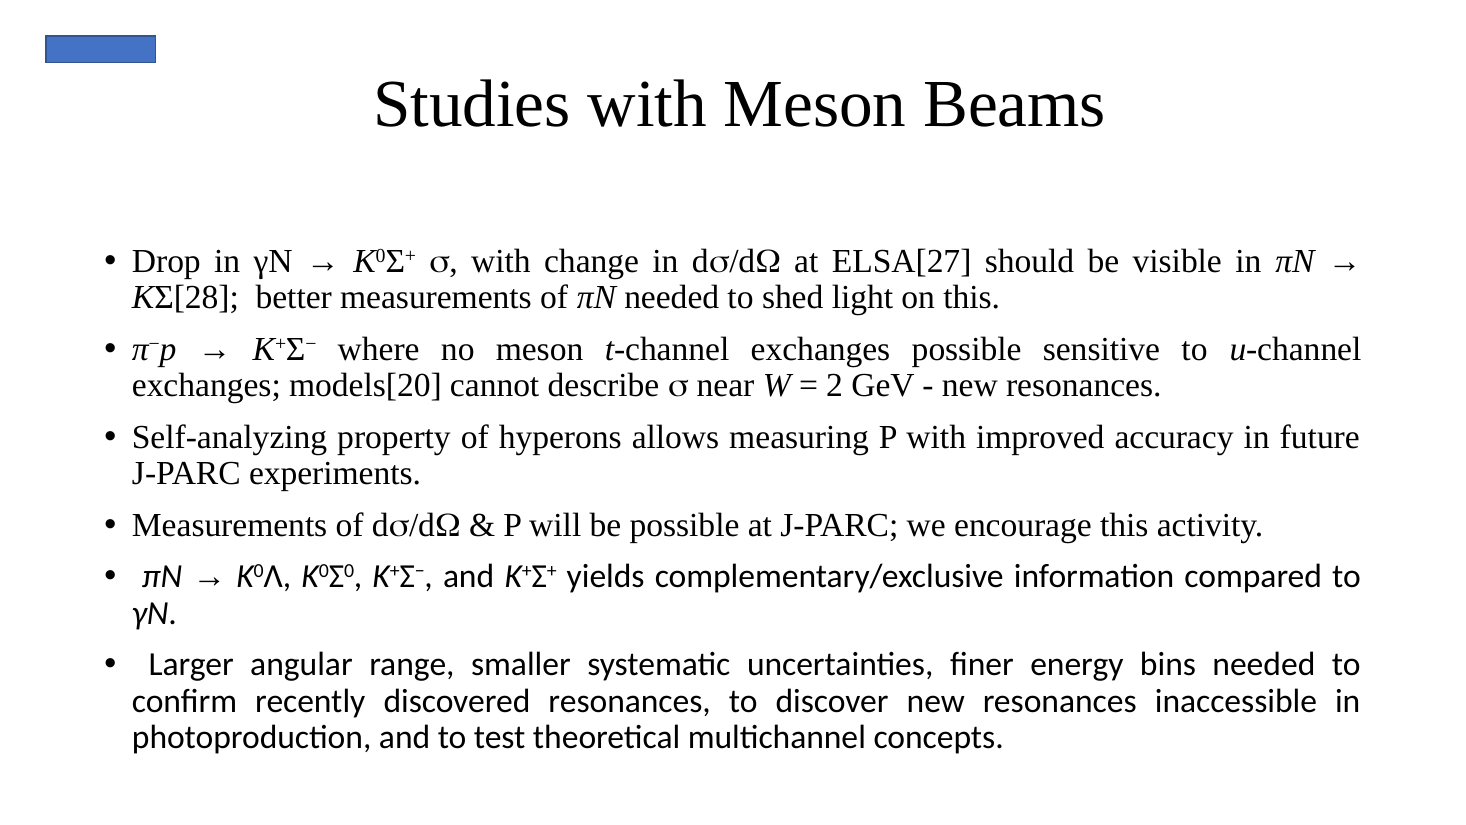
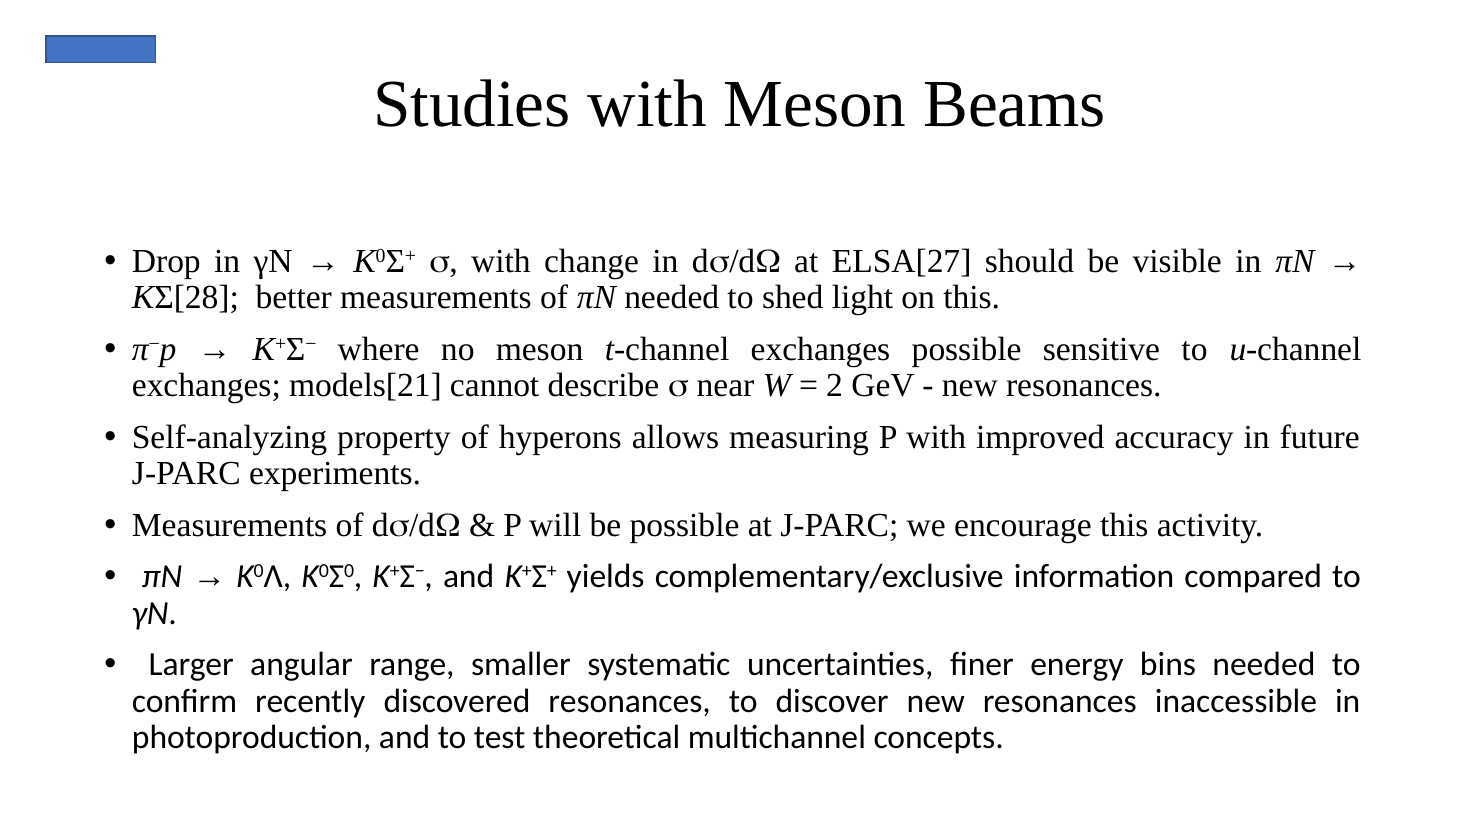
models[20: models[20 -> models[21
